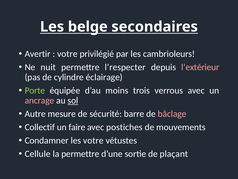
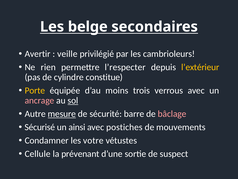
votre at (67, 54): votre -> veille
nuit: nuit -> rien
l’extérieur colour: pink -> yellow
éclairage: éclairage -> constitue
Porte colour: light green -> yellow
mesure underline: none -> present
Collectif: Collectif -> Sécurisé
faire: faire -> ainsi
la permettre: permettre -> prévenant
plaçant: plaçant -> suspect
